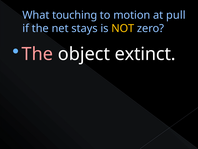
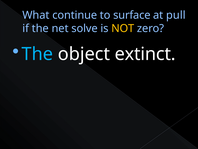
touching: touching -> continue
motion: motion -> surface
stays: stays -> solve
The at (37, 54) colour: pink -> light blue
